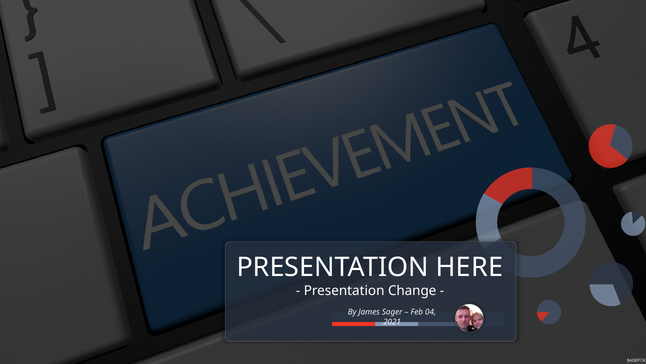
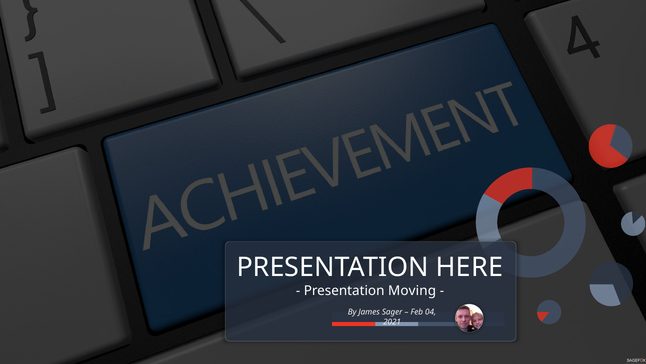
Change: Change -> Moving
